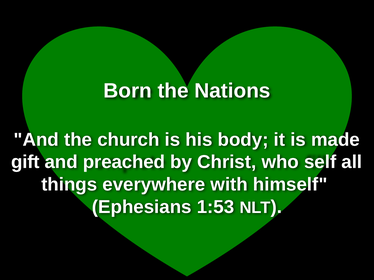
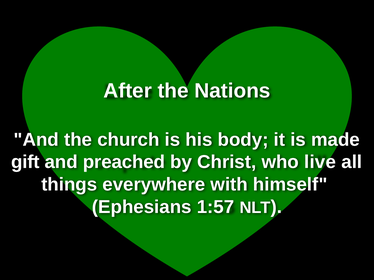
Born: Born -> After
self: self -> live
1:53: 1:53 -> 1:57
